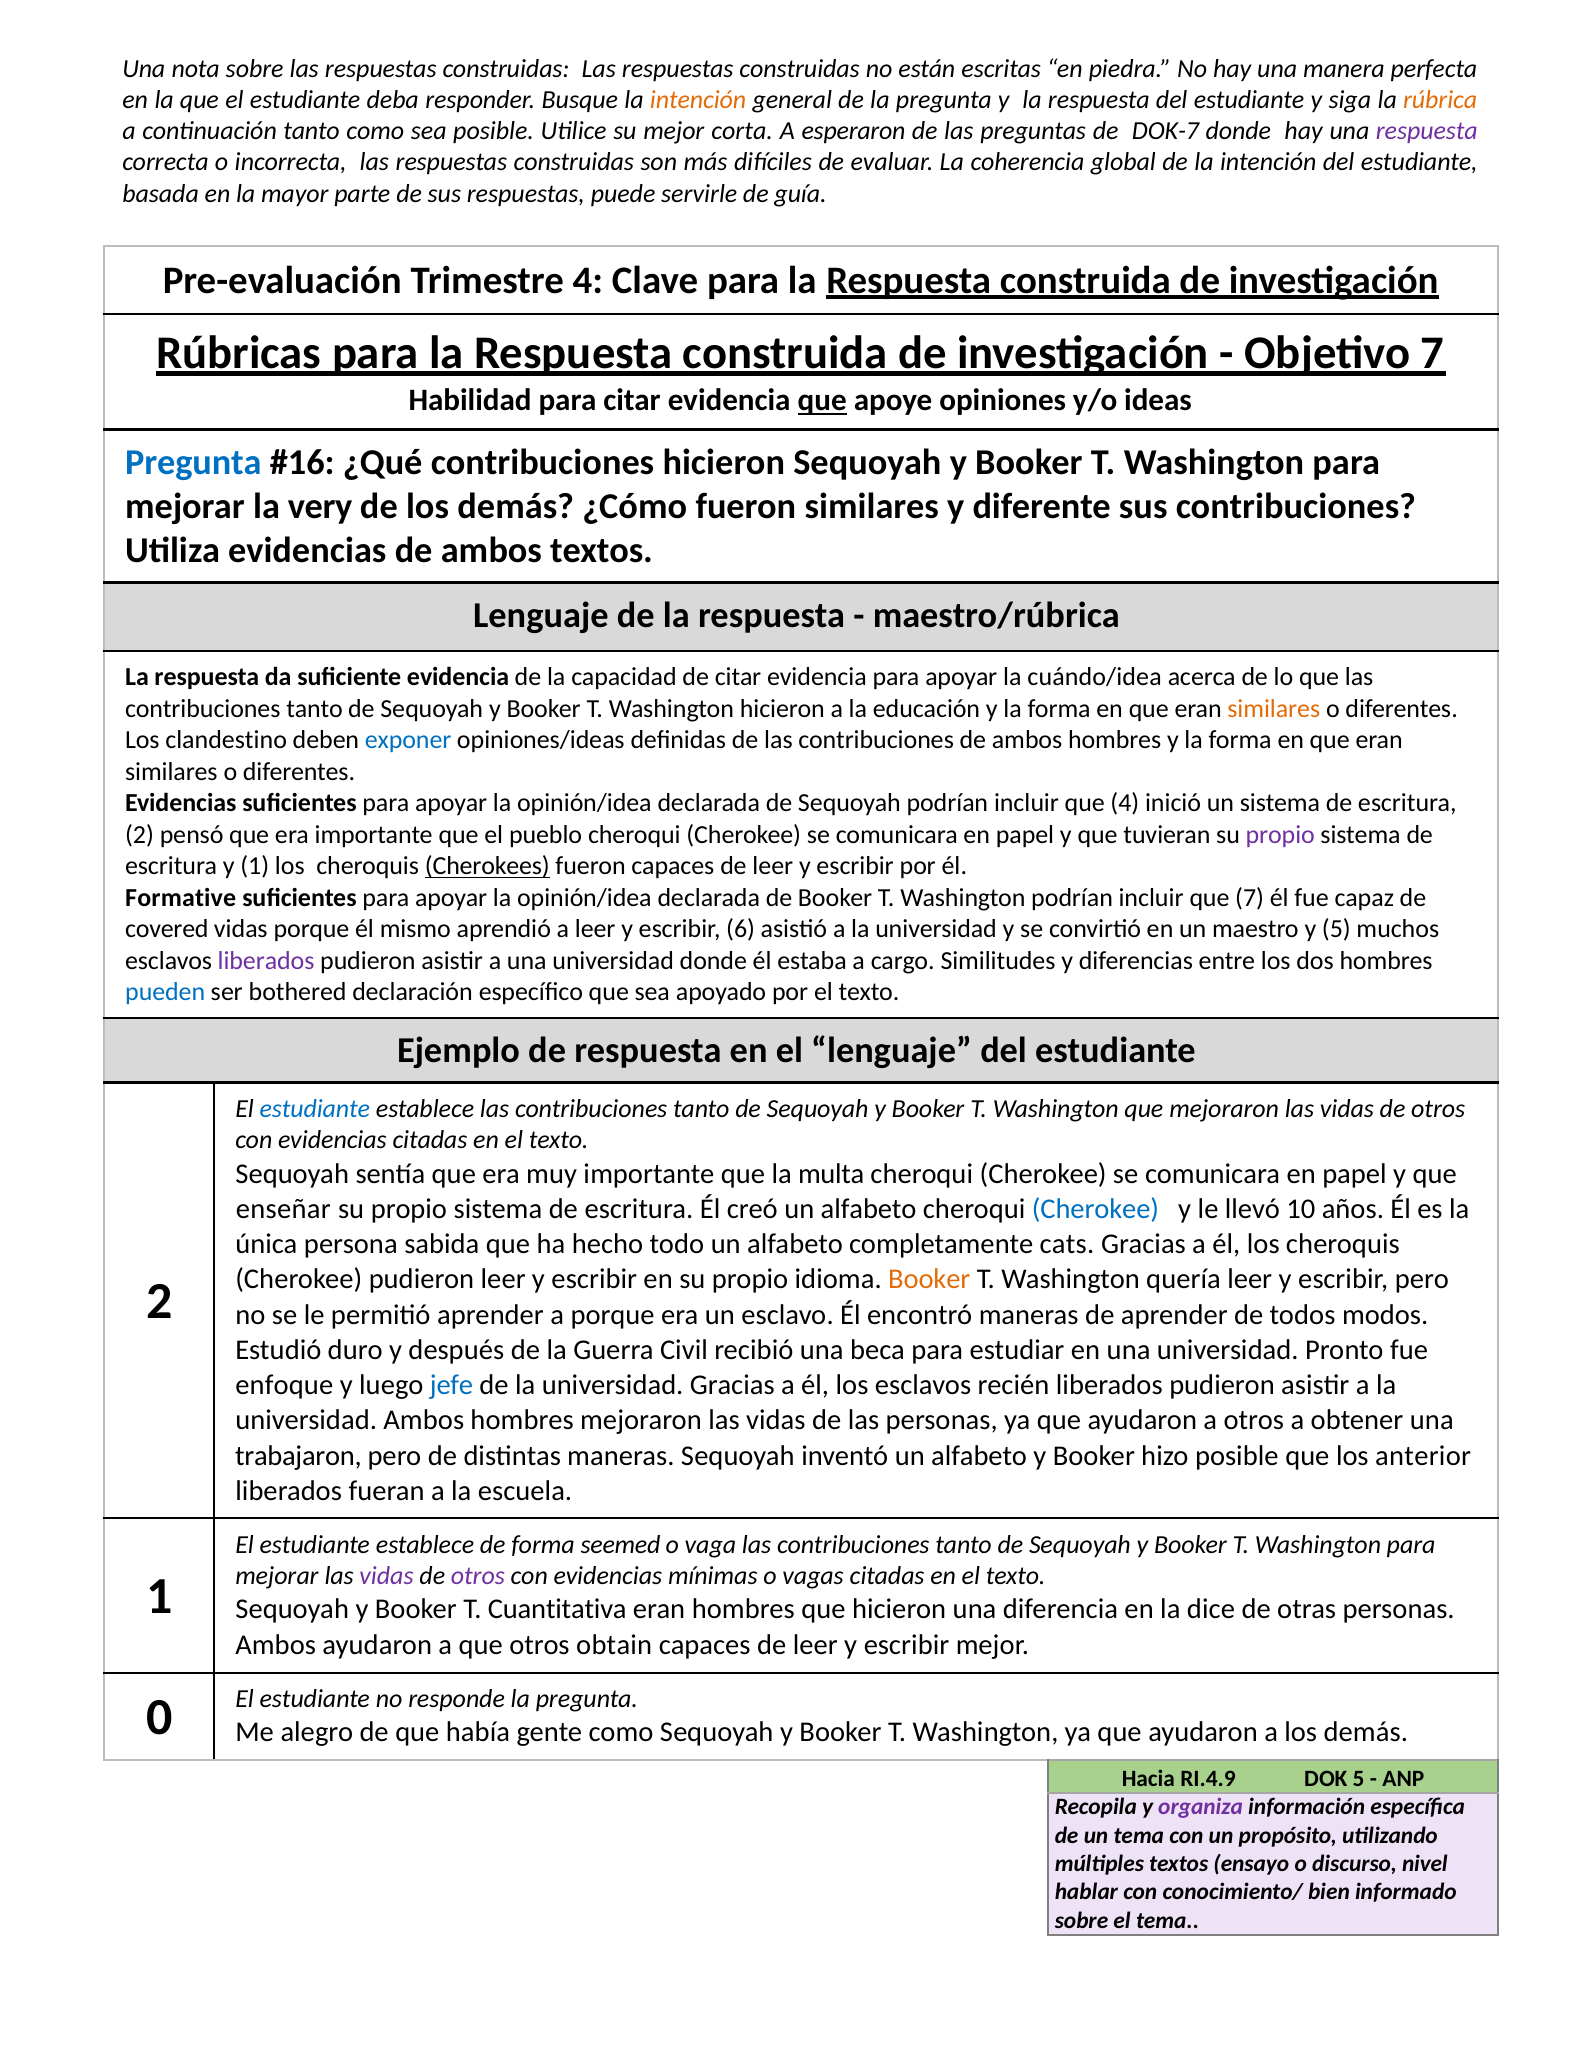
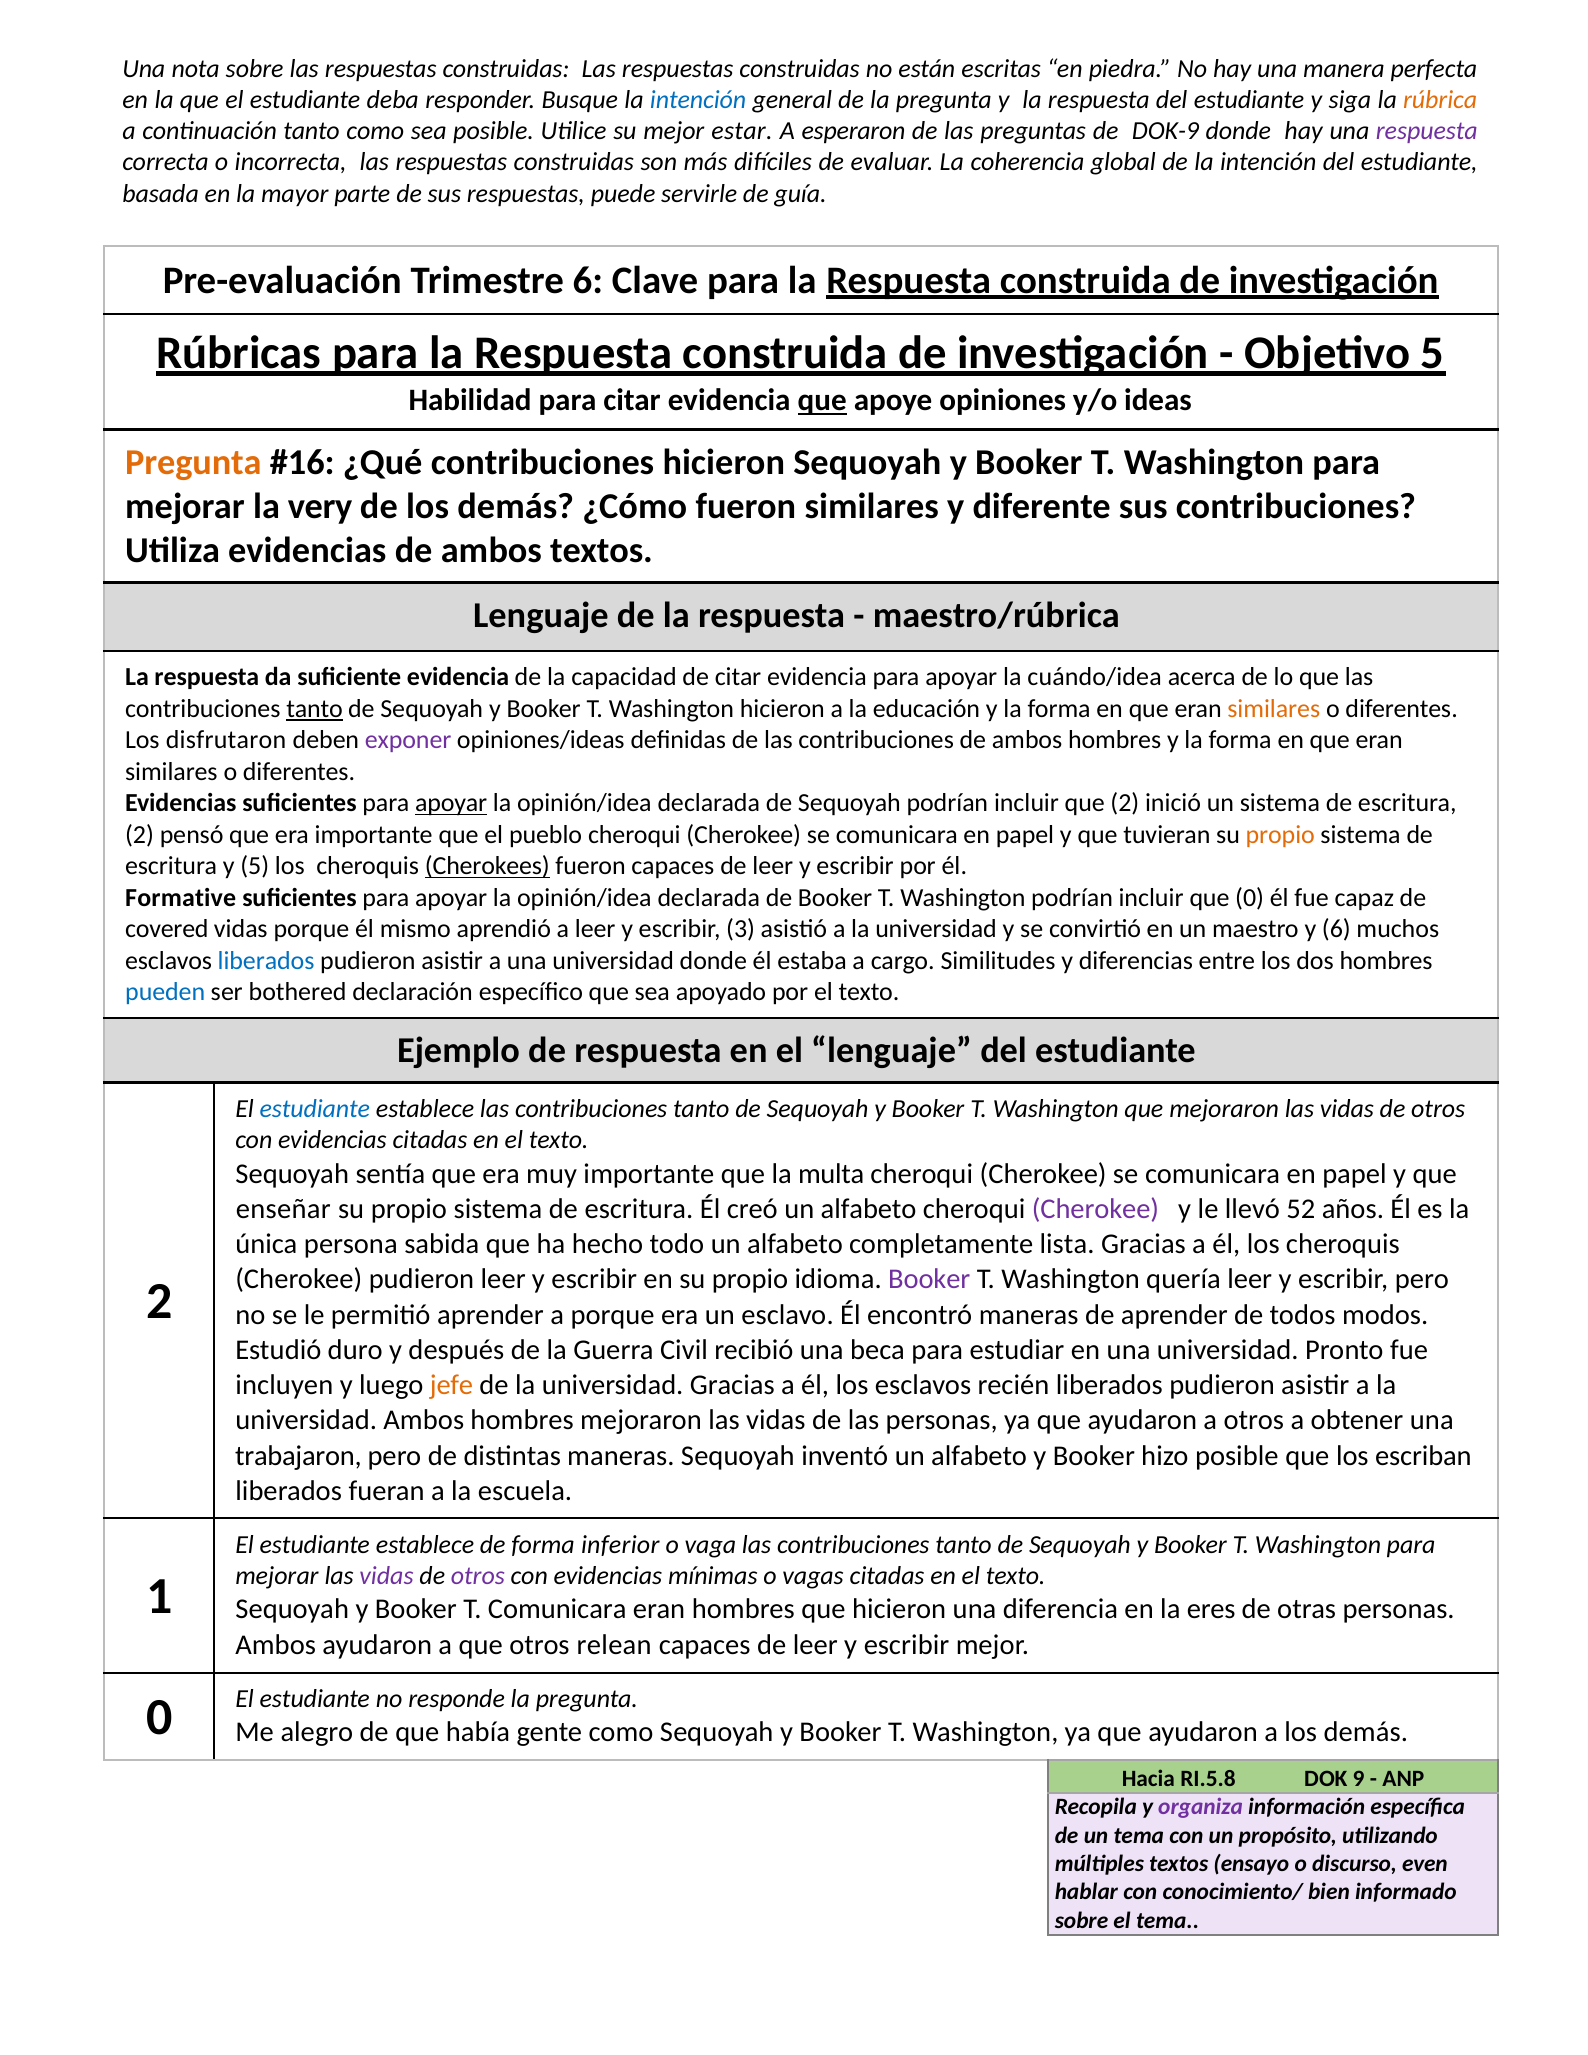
intención at (698, 100) colour: orange -> blue
corta: corta -> estar
DOK-7: DOK-7 -> DOK-9
Trimestre 4: 4 -> 6
Objetivo 7: 7 -> 5
Pregunta at (193, 462) colour: blue -> orange
tanto at (315, 709) underline: none -> present
clandestino: clandestino -> disfrutaron
exponer colour: blue -> purple
apoyar at (451, 803) underline: none -> present
que 4: 4 -> 2
propio at (1280, 835) colour: purple -> orange
y 1: 1 -> 5
que 7: 7 -> 0
6: 6 -> 3
y 5: 5 -> 6
liberados at (266, 961) colour: purple -> blue
Cherokee at (1095, 1209) colour: blue -> purple
10: 10 -> 52
cats: cats -> lista
Booker at (929, 1280) colour: orange -> purple
enfoque: enfoque -> incluyen
jefe colour: blue -> orange
anterior: anterior -> escriban
seemed: seemed -> inferior
T Cuantitativa: Cuantitativa -> Comunicara
dice: dice -> eres
obtain: obtain -> relean
RI.4.9: RI.4.9 -> RI.5.8
DOK 5: 5 -> 9
nivel: nivel -> even
